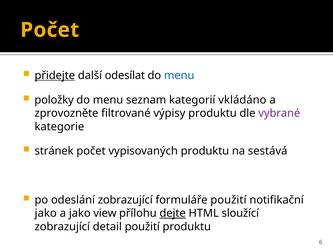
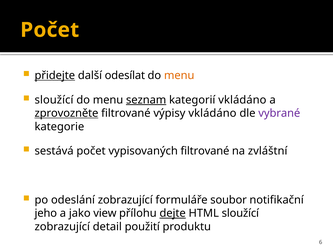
menu at (179, 75) colour: blue -> orange
položky at (54, 100): položky -> sloužící
seznam underline: none -> present
zprovozněte underline: none -> present
výpisy produktu: produktu -> vkládáno
stránek: stránek -> sestává
vypisovaných produktu: produktu -> filtrované
sestává: sestává -> zvláštní
formuláře použití: použití -> soubor
jako at (46, 213): jako -> jeho
